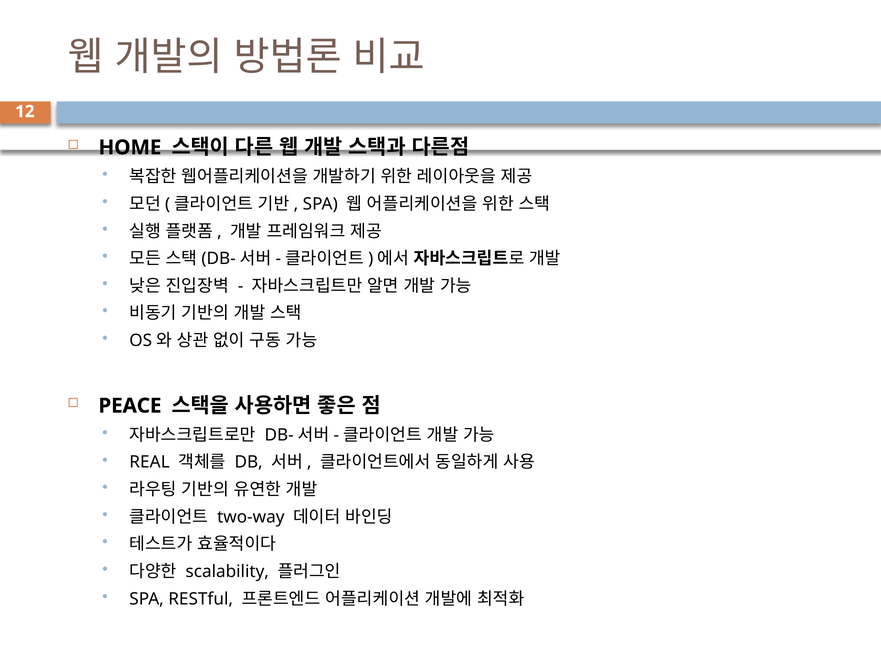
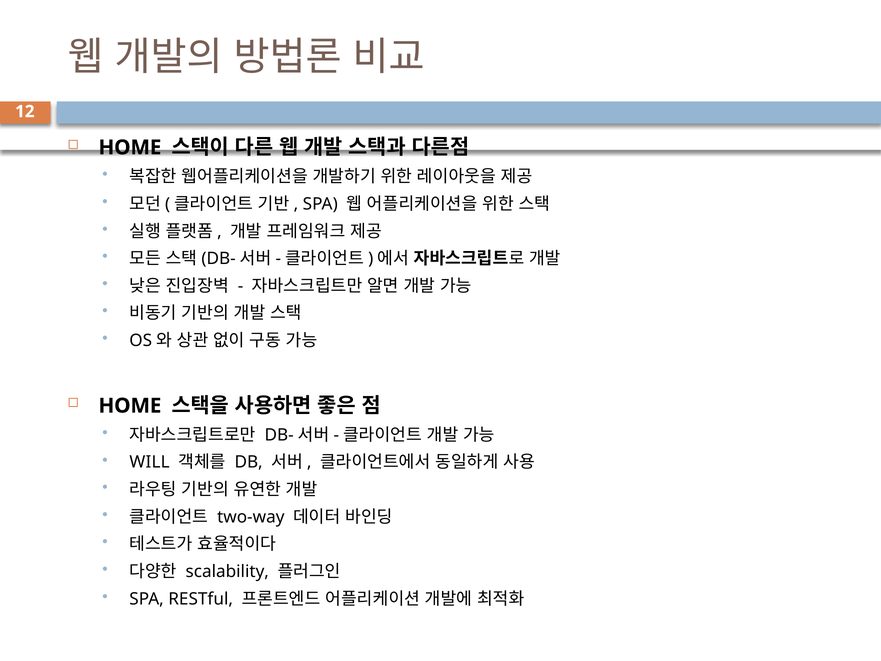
PEACE at (130, 406): PEACE -> HOME
REAL: REAL -> WILL
